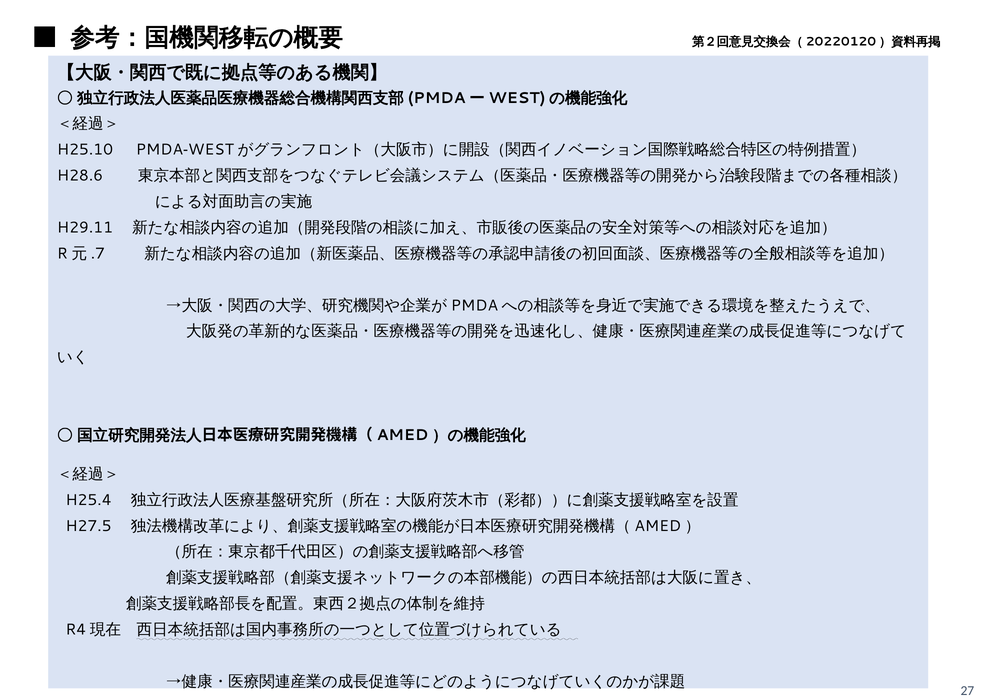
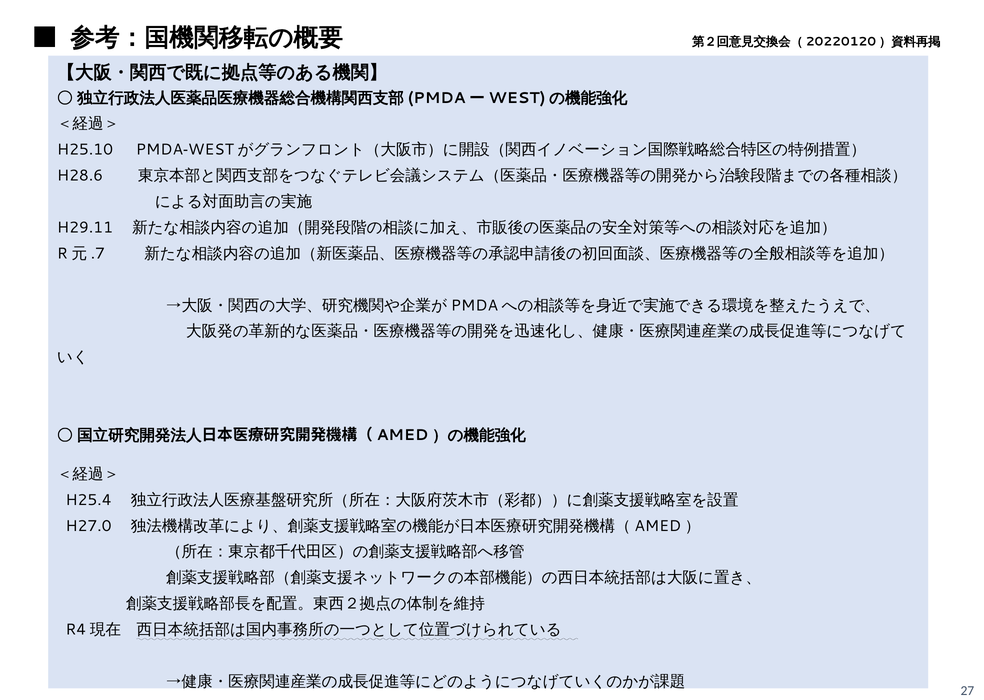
H27.5: H27.5 -> H27.0
